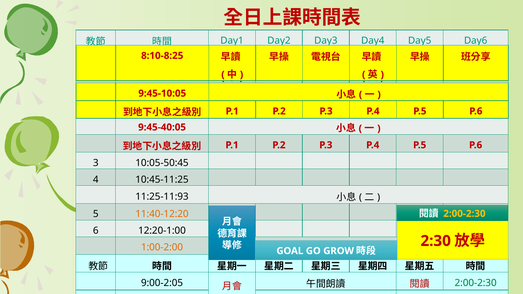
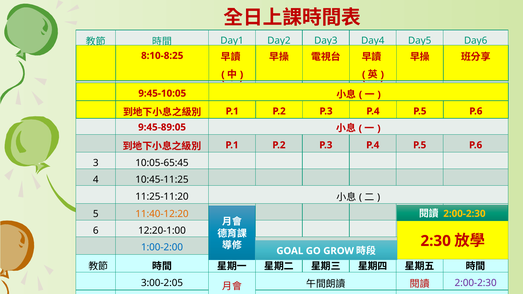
9:45-40:05: 9:45-40:05 -> 9:45-89:05
10:05-50:45: 10:05-50:45 -> 10:05-65:45
11:25-11:93: 11:25-11:93 -> 11:25-11:20
1:00-2:00 at (162, 248) colour: orange -> blue
9:00-2:05: 9:00-2:05 -> 3:00-2:05
2:00-2:30 at (476, 283) colour: green -> purple
